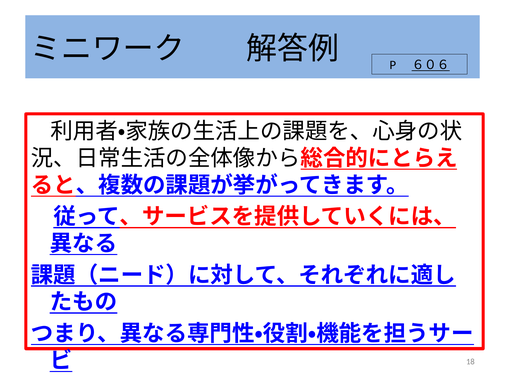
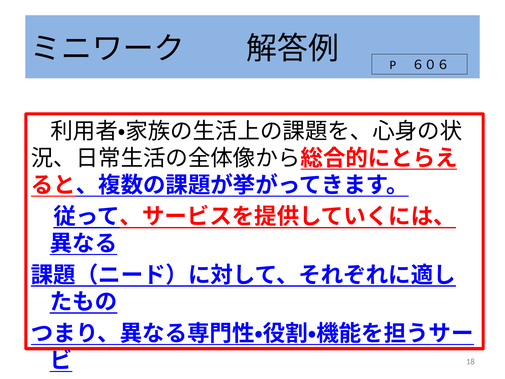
６０６ underline: present -> none
